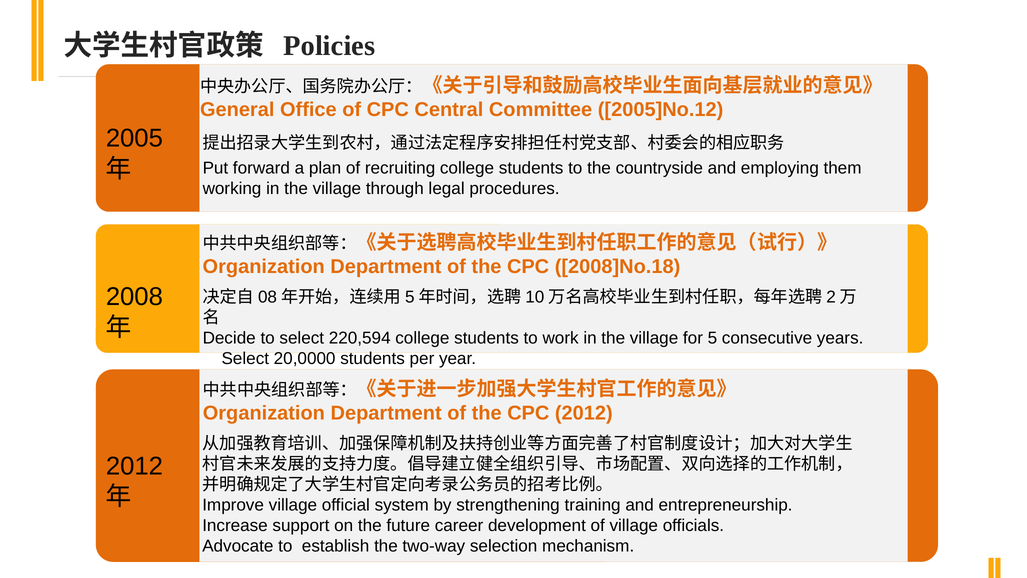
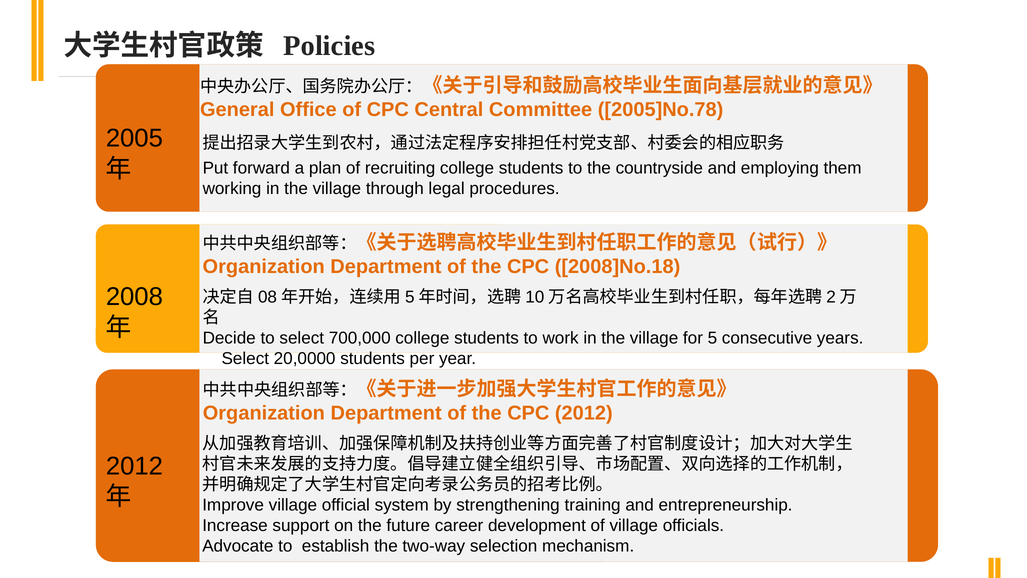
2005]No.12: 2005]No.12 -> 2005]No.78
220,594: 220,594 -> 700,000
